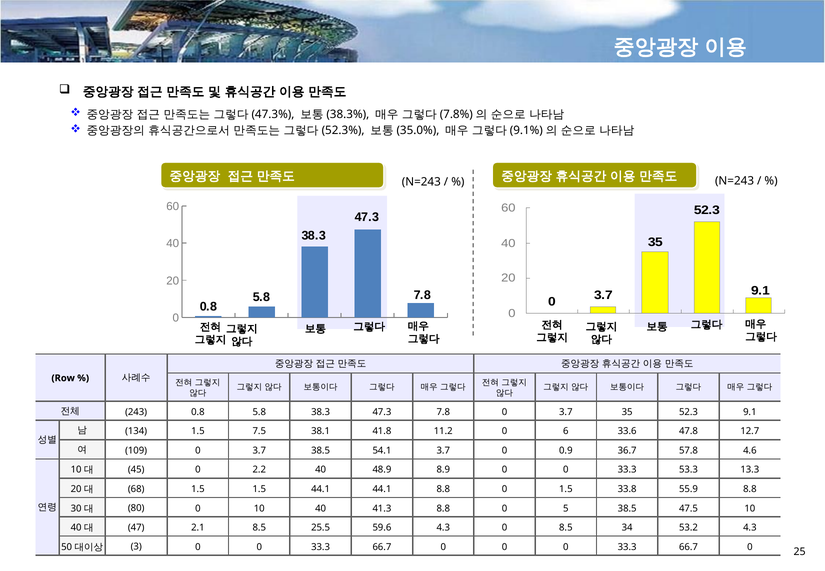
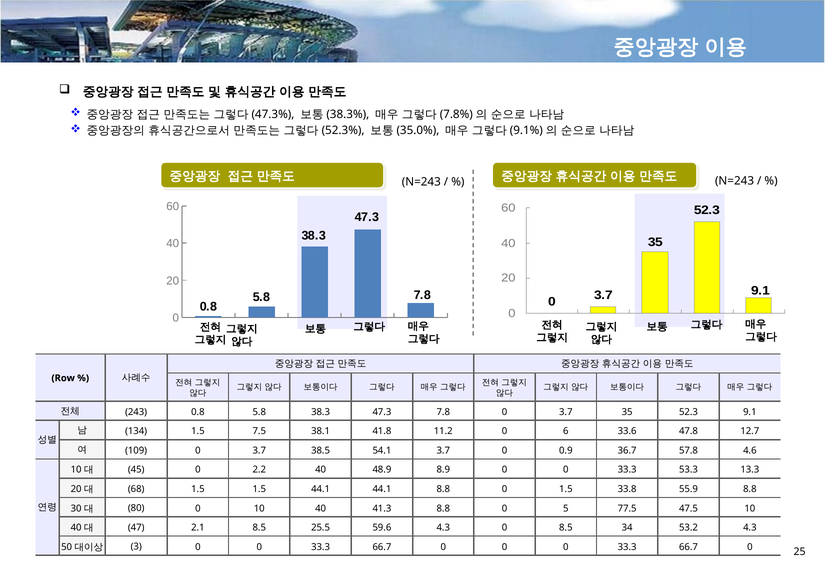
5 38.5: 38.5 -> 77.5
